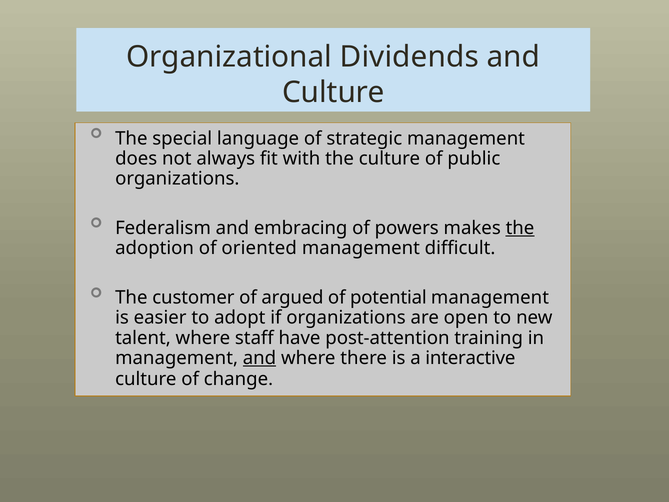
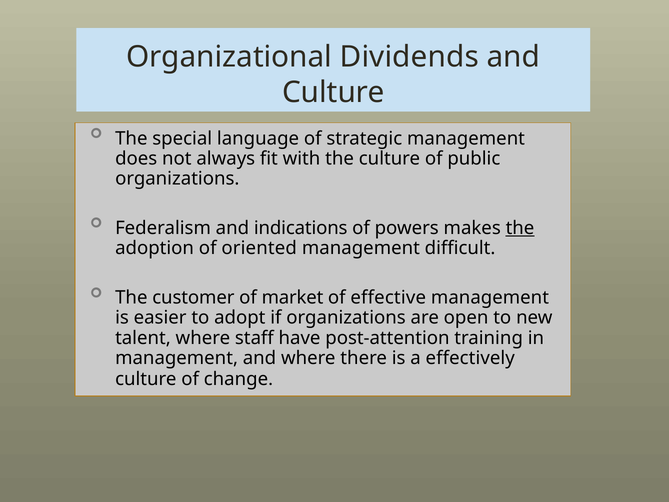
embracing: embracing -> indications
argued: argued -> market
potential: potential -> effective
and at (259, 358) underline: present -> none
interactive: interactive -> effectively
